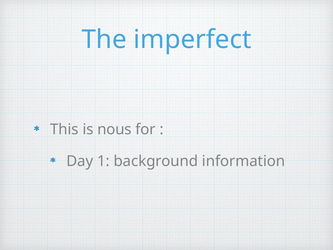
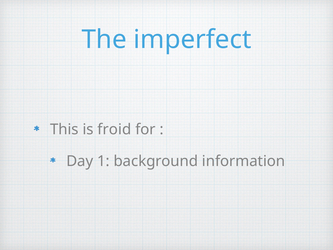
nous: nous -> froid
